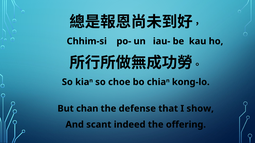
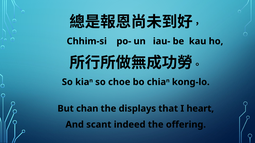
defense: defense -> displays
show: show -> heart
